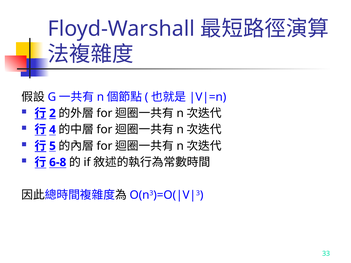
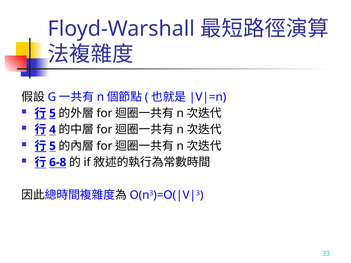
2 at (52, 113): 2 -> 5
